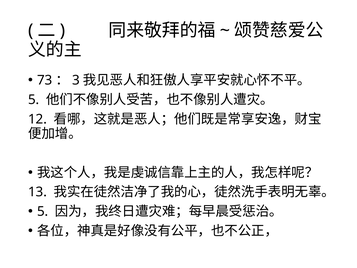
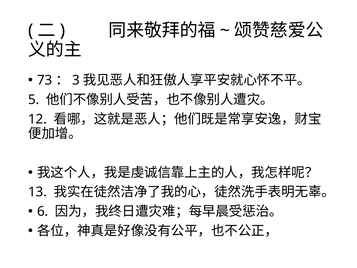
5 at (43, 211): 5 -> 6
